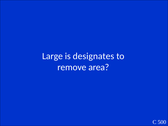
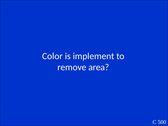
Large: Large -> Color
designates: designates -> implement
